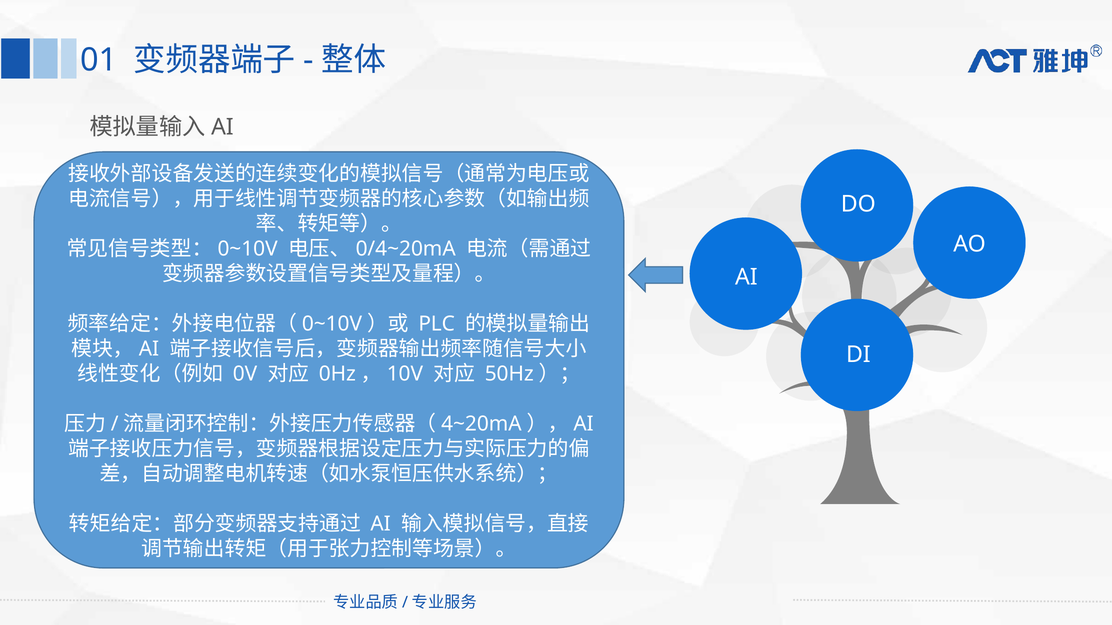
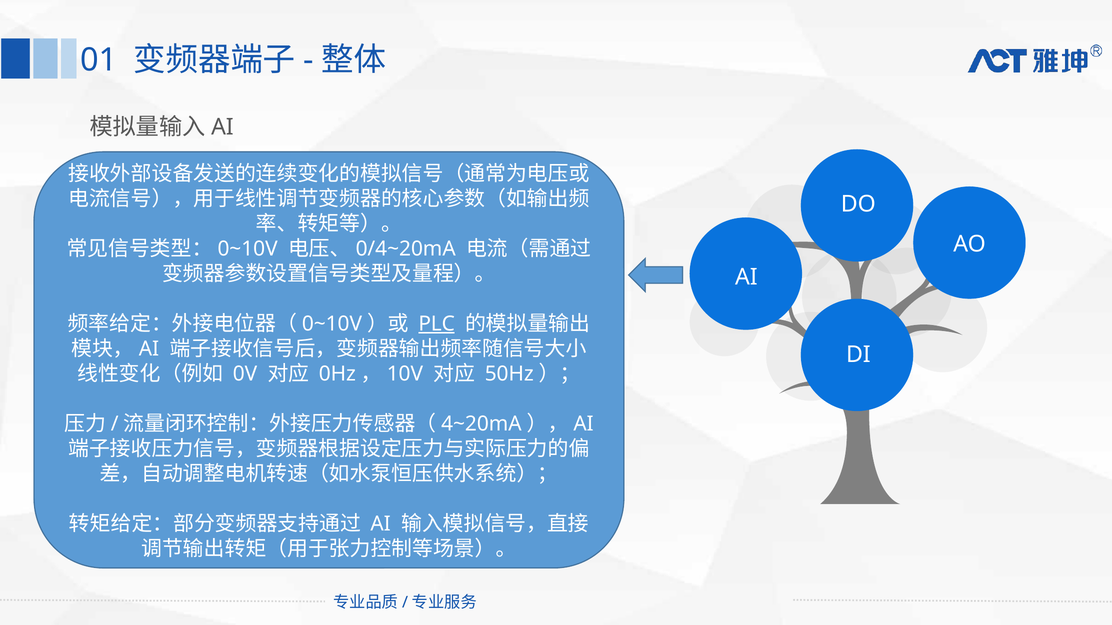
PLC underline: none -> present
